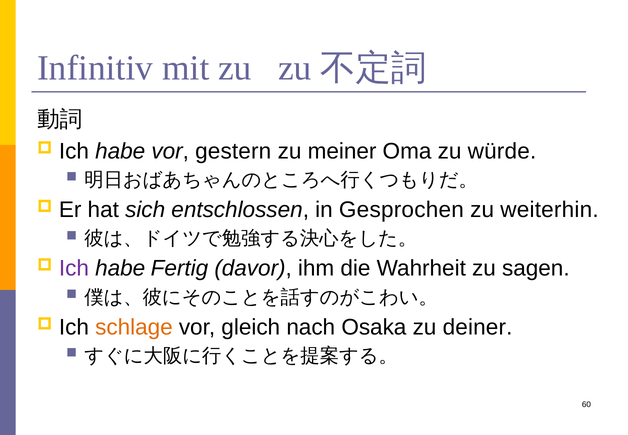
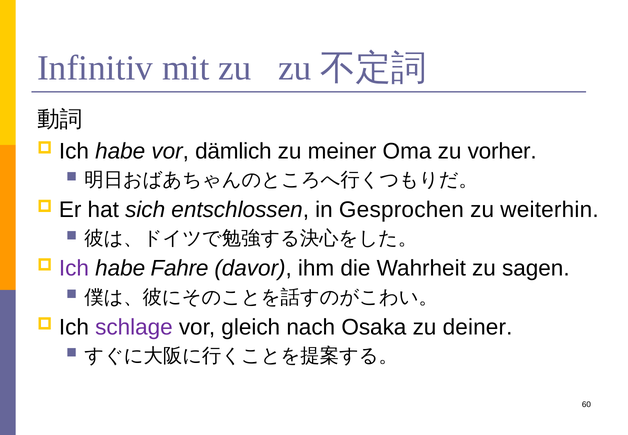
gestern: gestern -> dämlich
würde: würde -> vorher
Fertig: Fertig -> Fahre
schlage colour: orange -> purple
